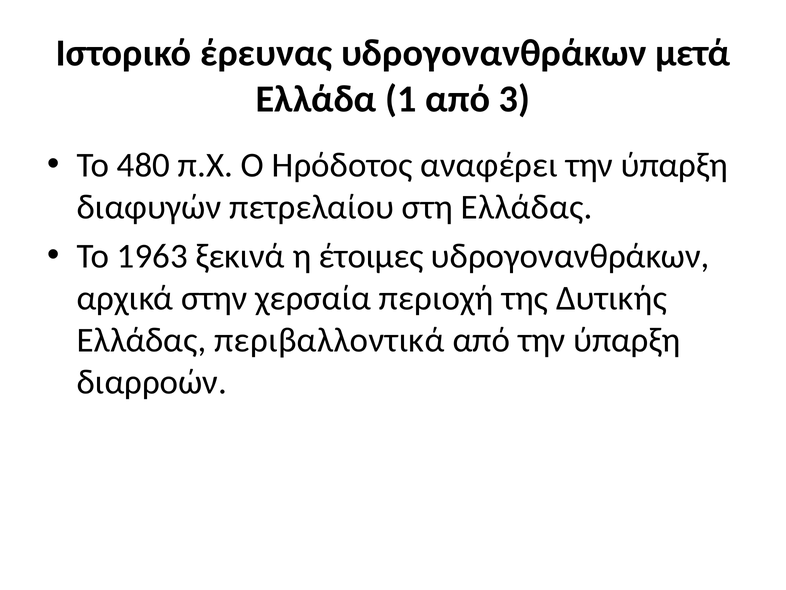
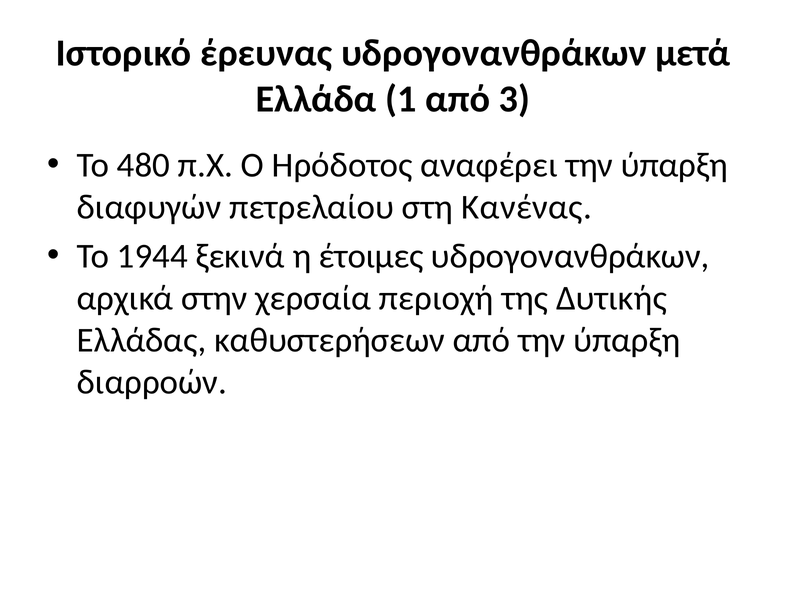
στη Ελλάδας: Ελλάδας -> Κανένας
1963: 1963 -> 1944
περιβαλλοντικά: περιβαλλοντικά -> καθυστερήσεων
